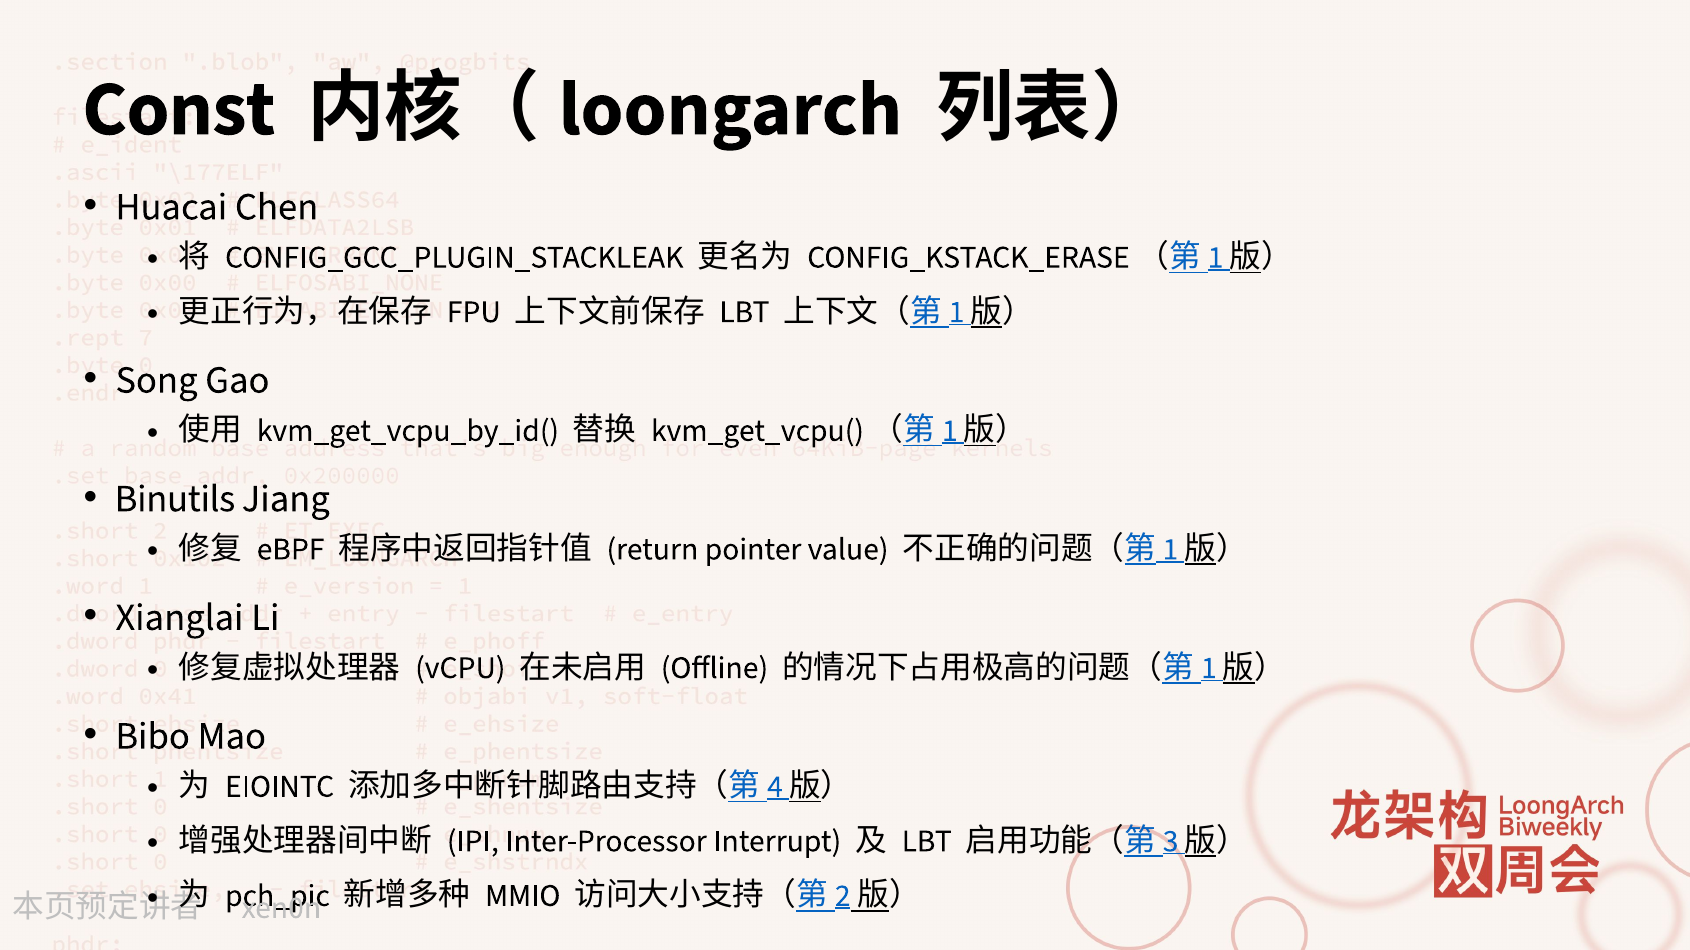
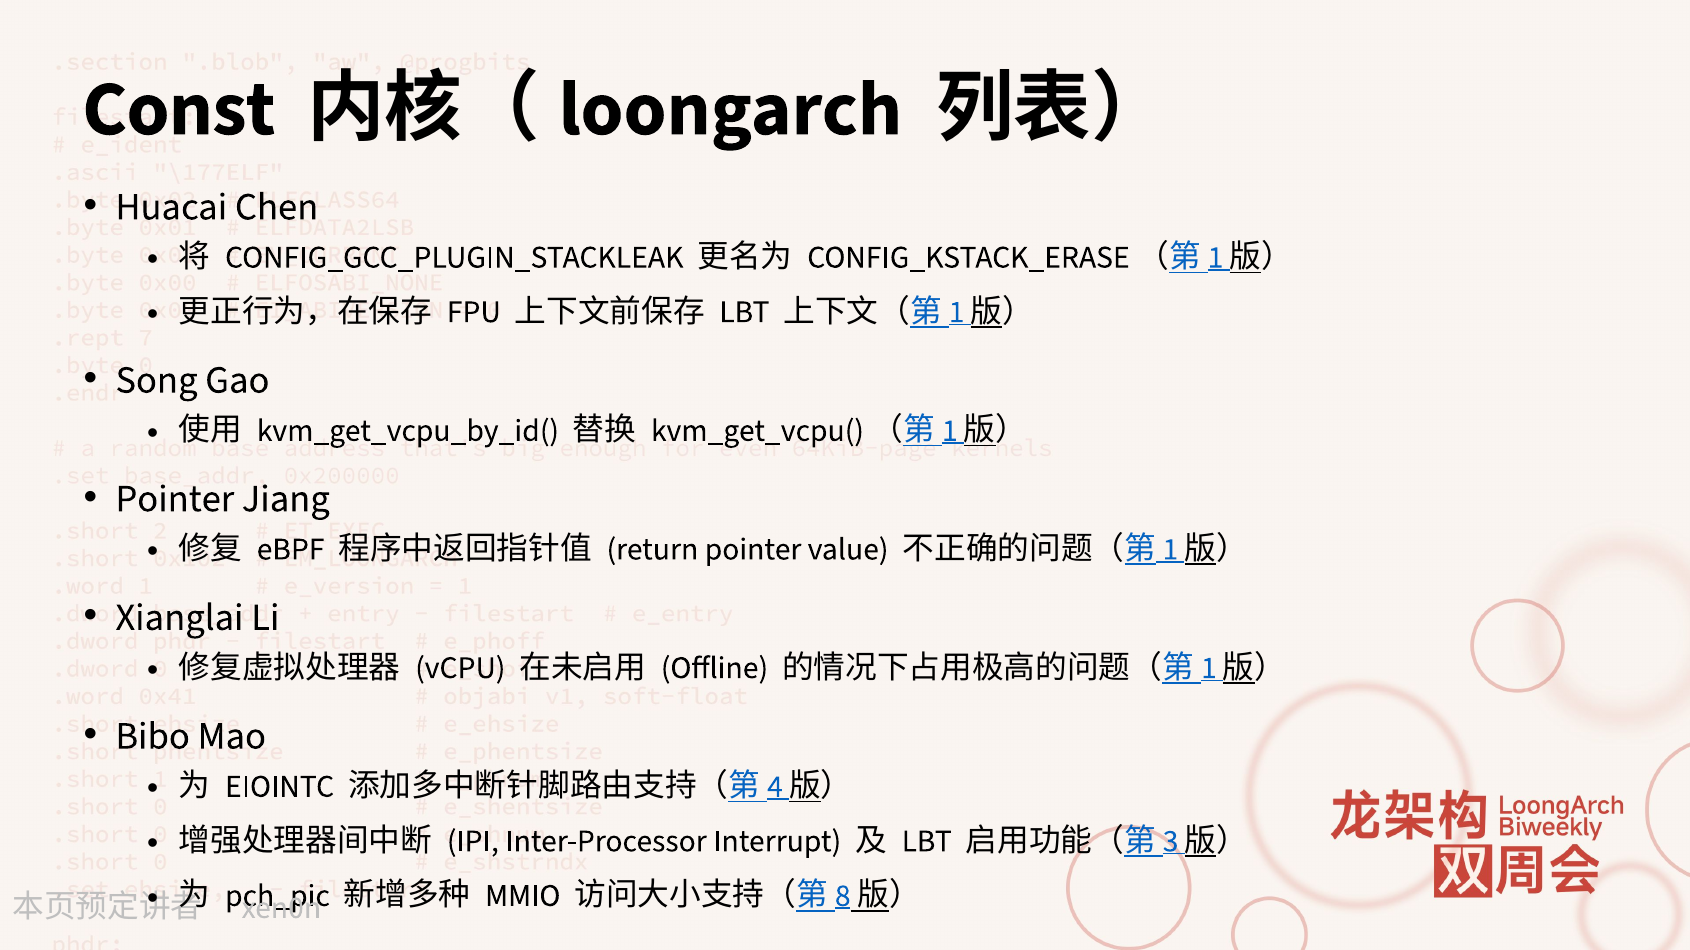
Binutils at (175, 499): Binutils -> Pointer
2: 2 -> 8
